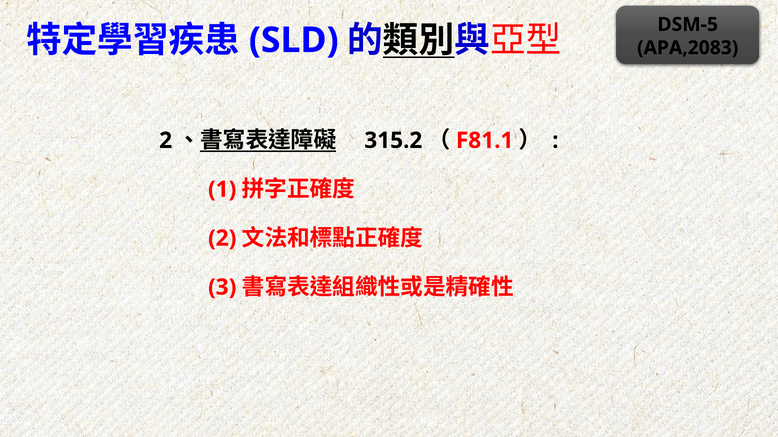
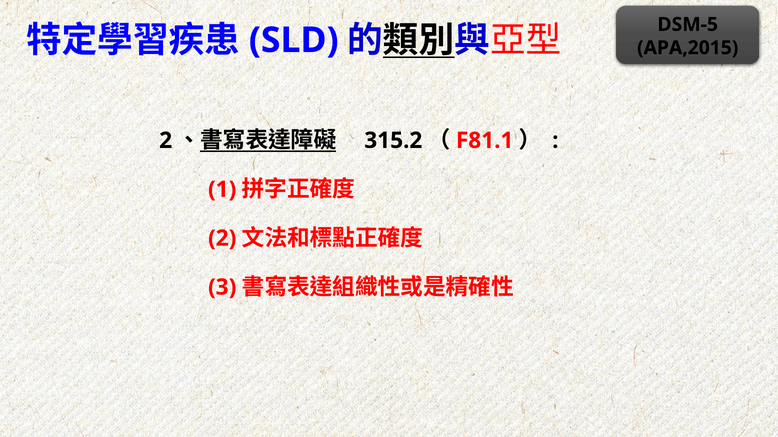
APA,2083: APA,2083 -> APA,2015
